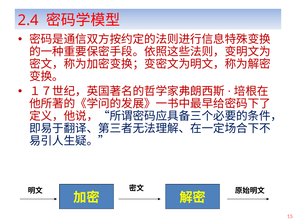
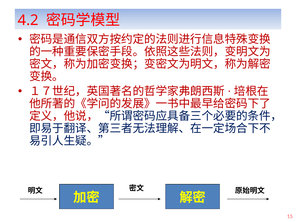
2.4: 2.4 -> 4.2
